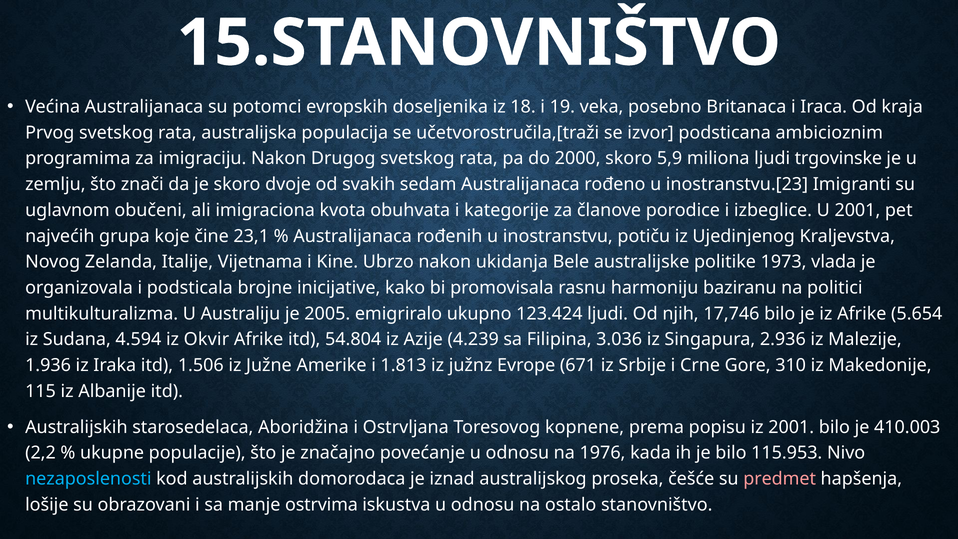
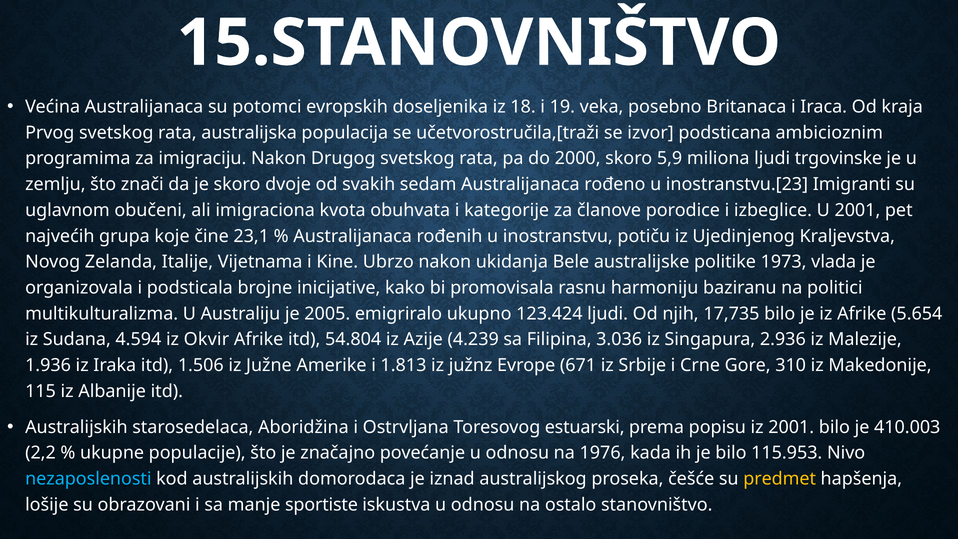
17,746: 17,746 -> 17,735
kopnene: kopnene -> estuarski
predmet colour: pink -> yellow
ostrvima: ostrvima -> sportiste
